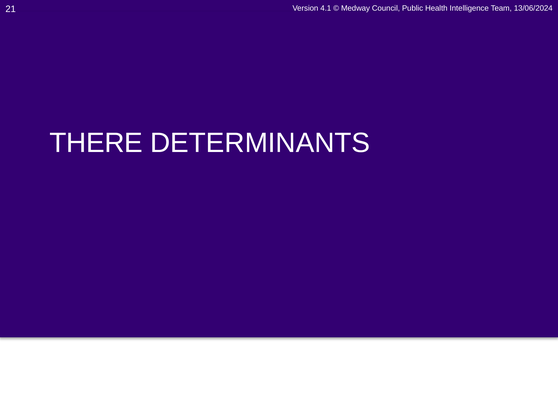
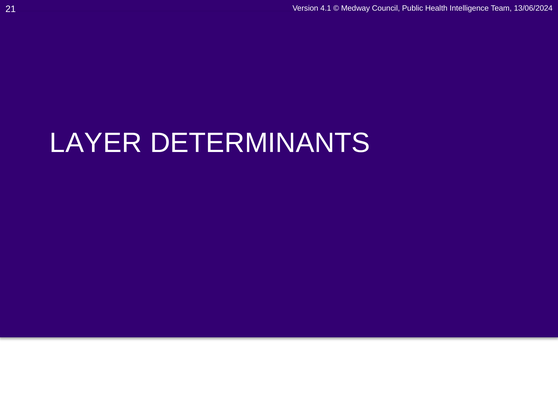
THERE: THERE -> LAYER
